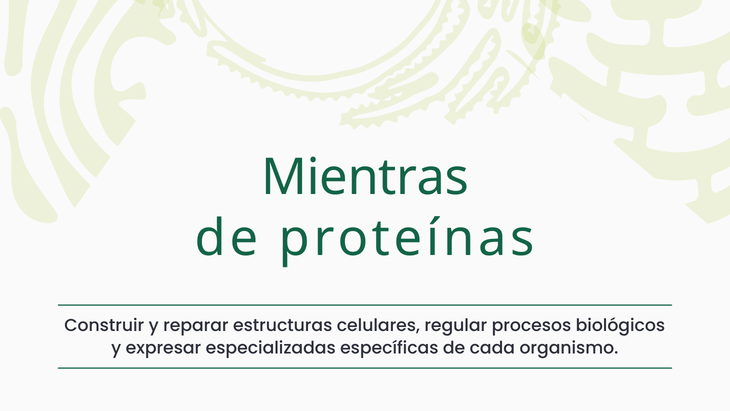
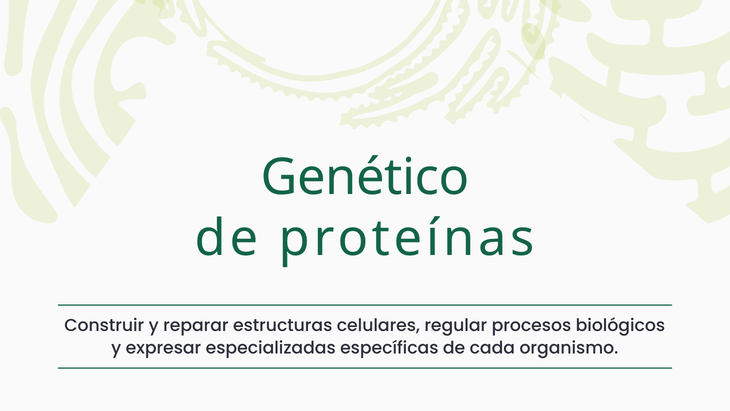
Mientras: Mientras -> Genético
